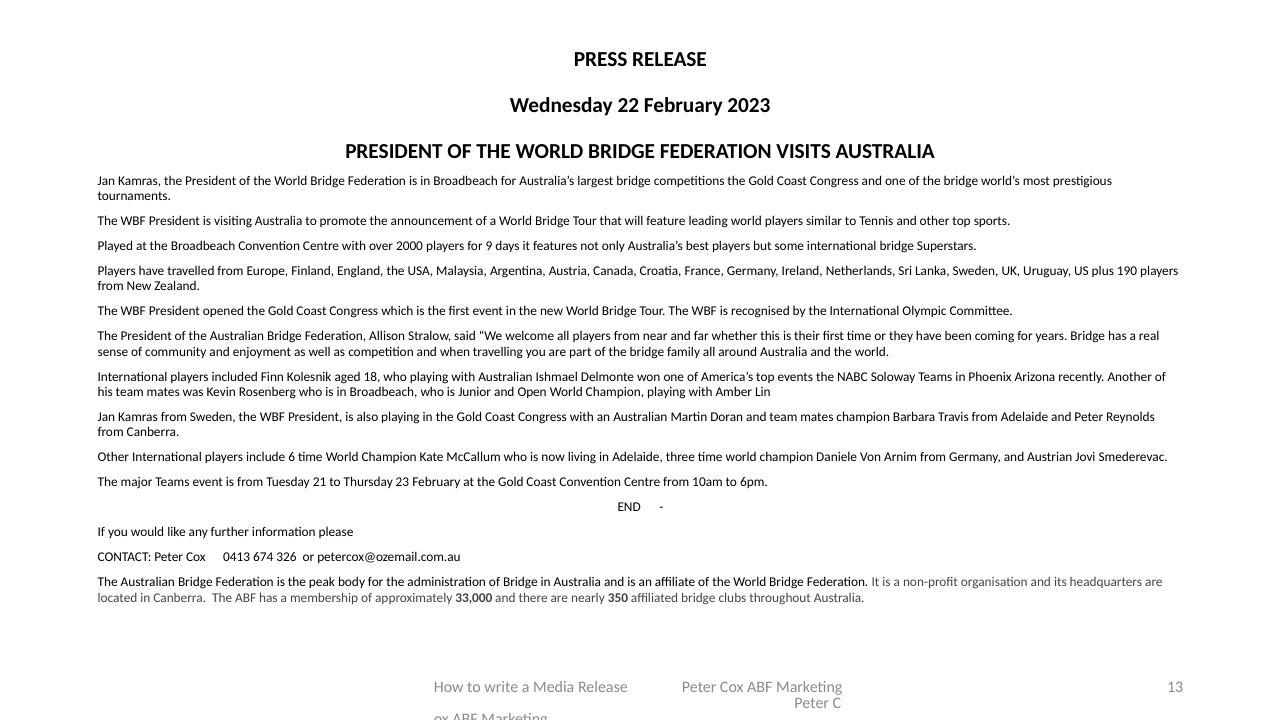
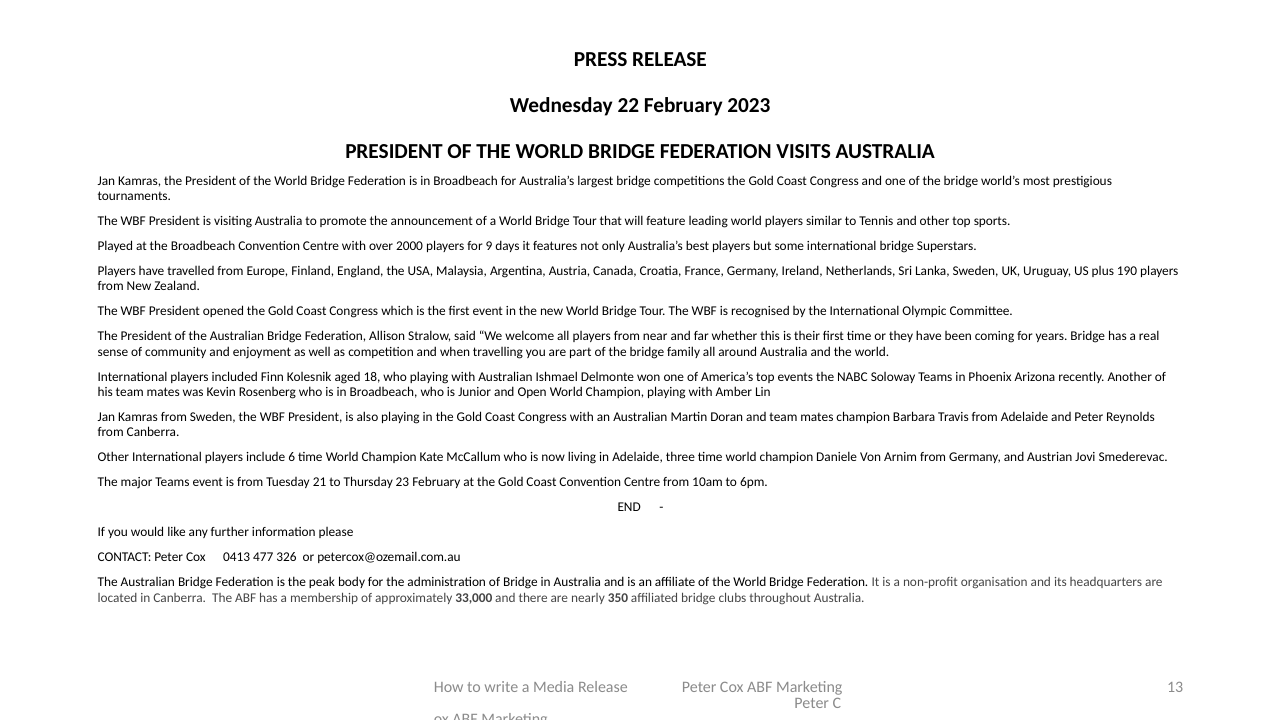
674: 674 -> 477
